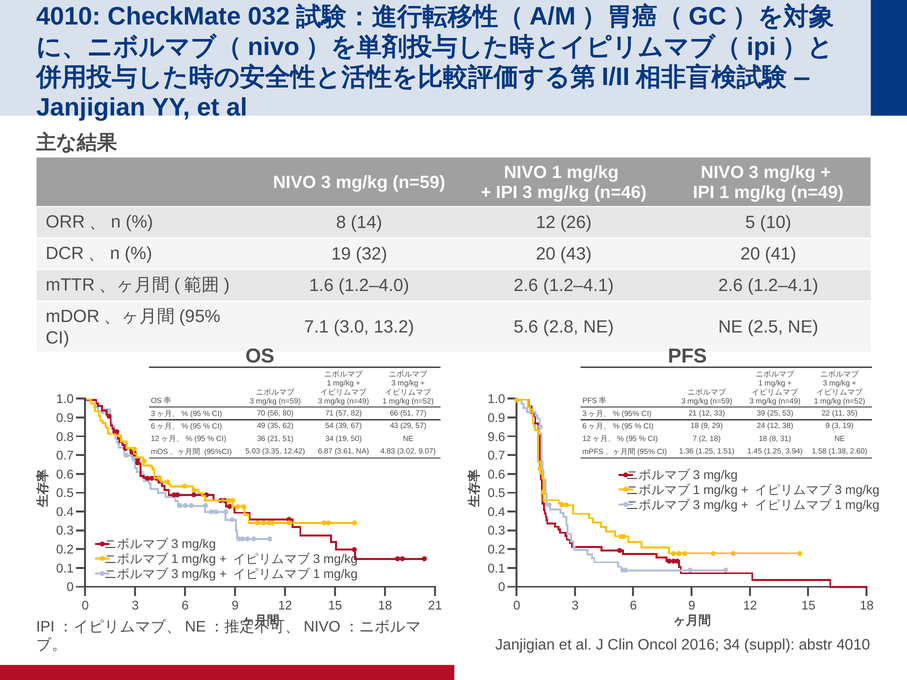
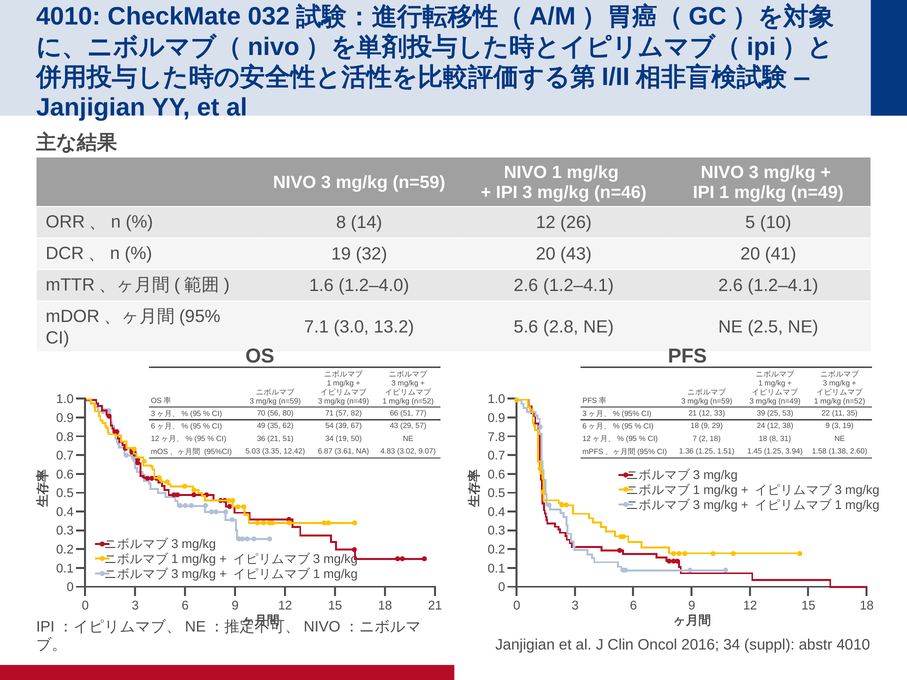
9.6: 9.6 -> 7.8
